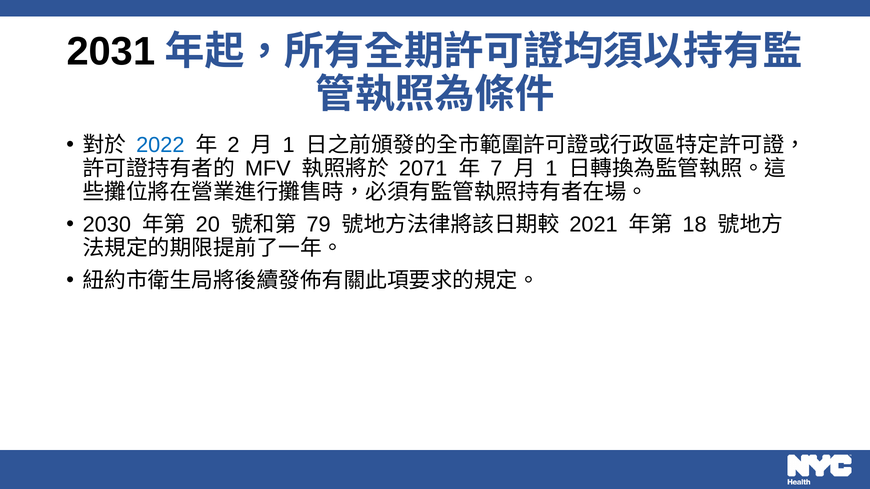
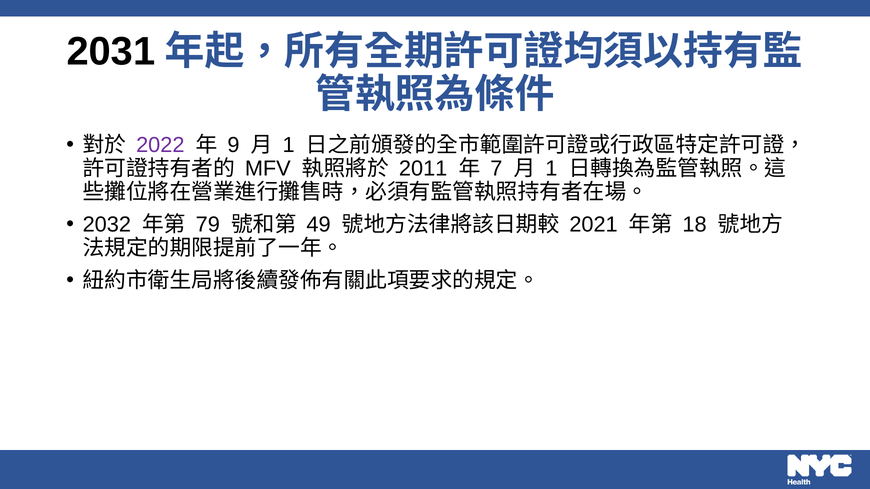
2022 colour: blue -> purple
2: 2 -> 9
2071: 2071 -> 2011
2030: 2030 -> 2032
20: 20 -> 79
79: 79 -> 49
